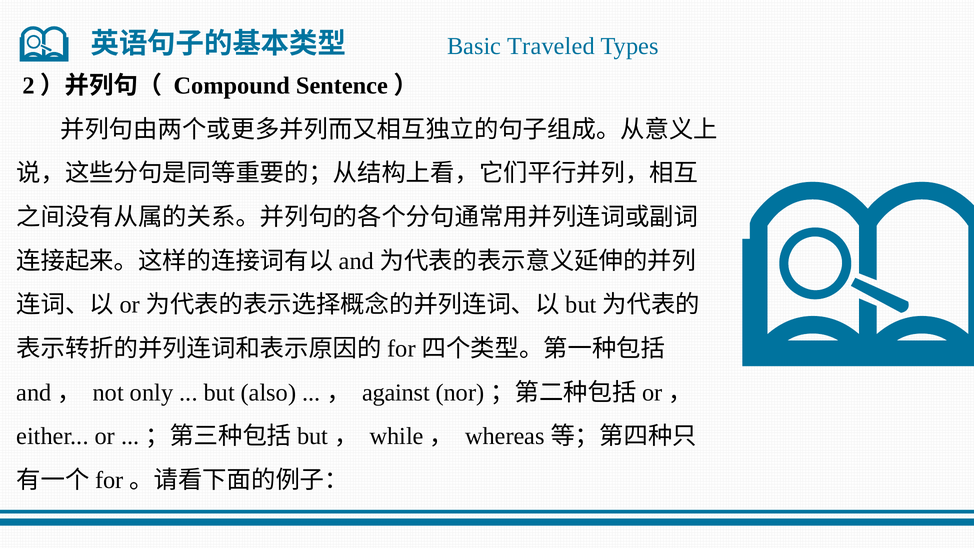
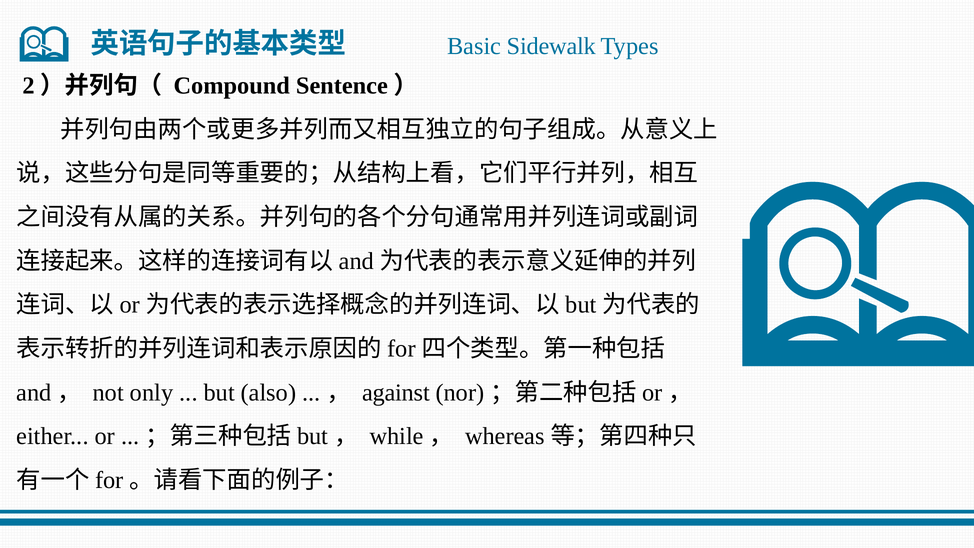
Traveled: Traveled -> Sidewalk
